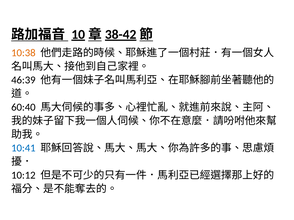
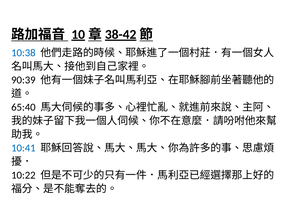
10:38 colour: orange -> blue
46:39: 46:39 -> 90:39
60:40: 60:40 -> 65:40
10:12: 10:12 -> 10:22
